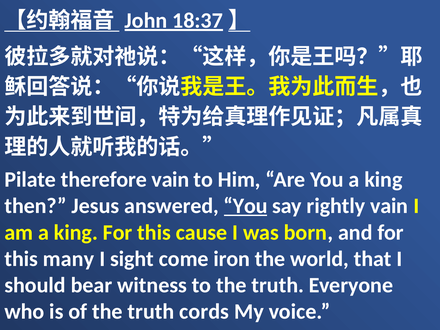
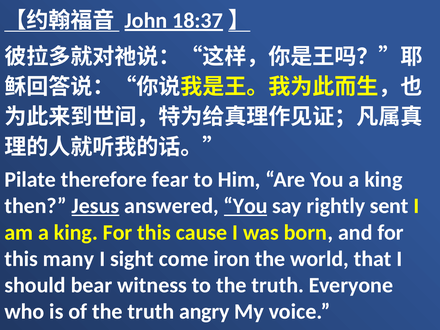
therefore vain: vain -> fear
Jesus underline: none -> present
rightly vain: vain -> sent
cords: cords -> angry
